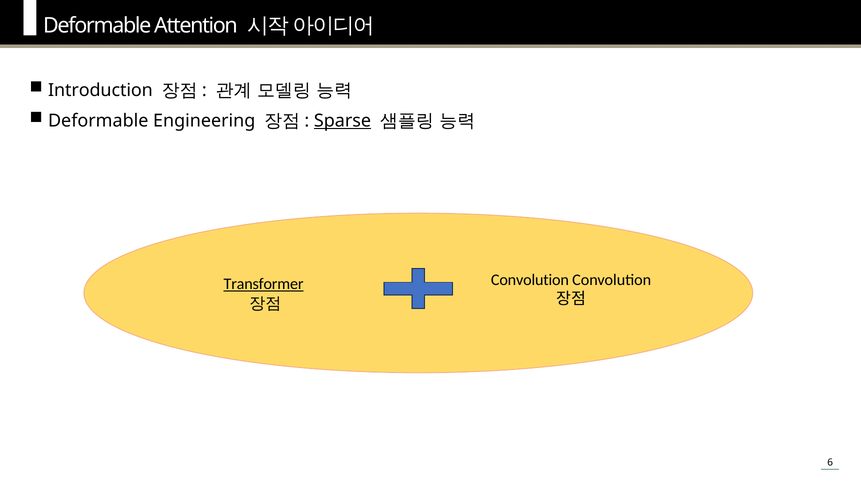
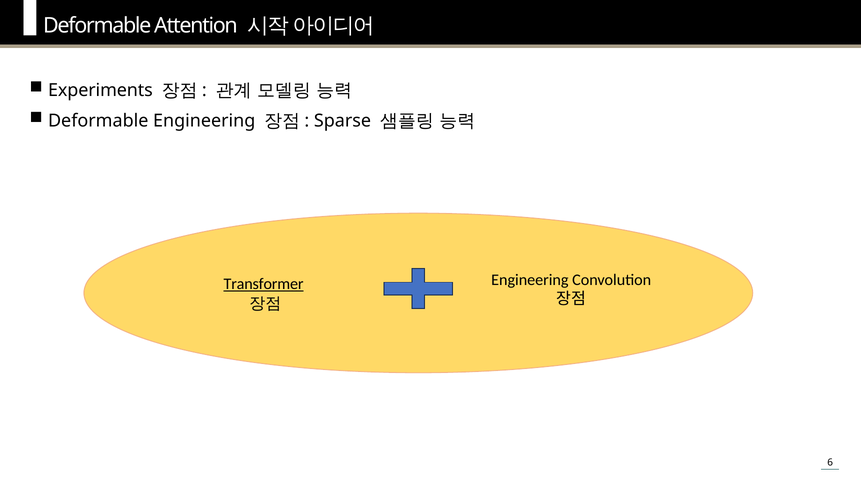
Introduction: Introduction -> Experiments
Sparse underline: present -> none
Convolution at (530, 280): Convolution -> Engineering
